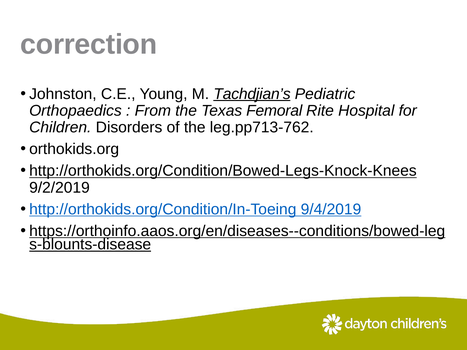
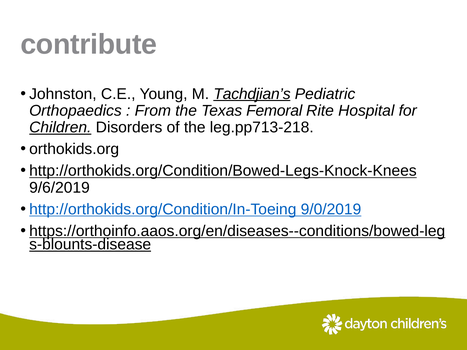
correction: correction -> contribute
Children underline: none -> present
leg.pp713-762: leg.pp713-762 -> leg.pp713-218
9/2/2019: 9/2/2019 -> 9/6/2019
9/4/2019: 9/4/2019 -> 9/0/2019
